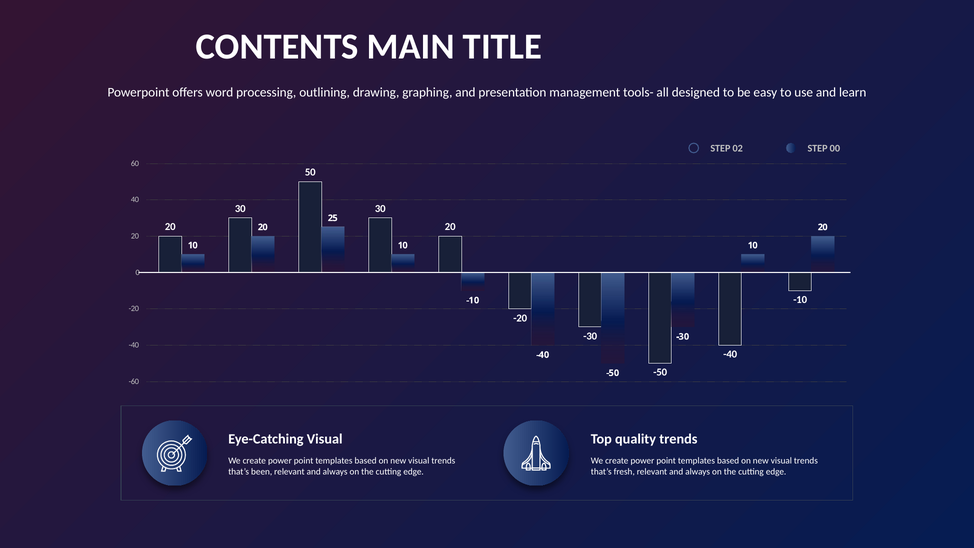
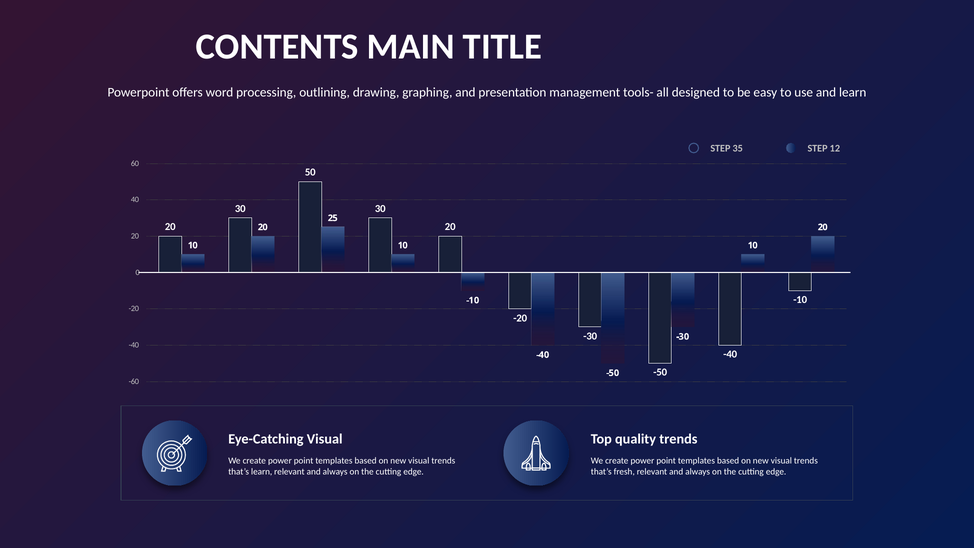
02: 02 -> 35
00: 00 -> 12
that’s been: been -> learn
